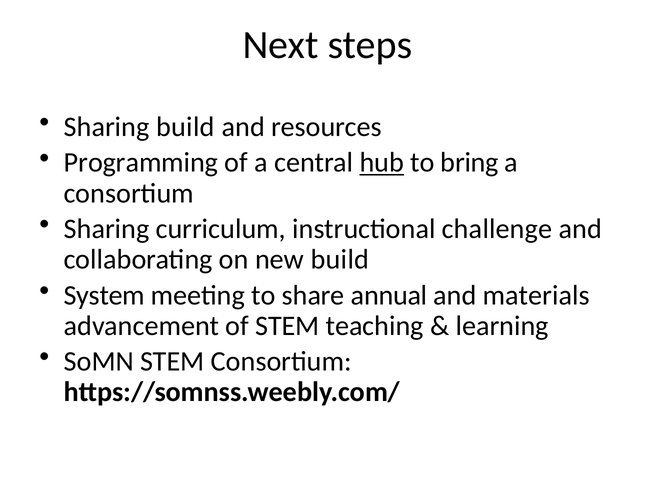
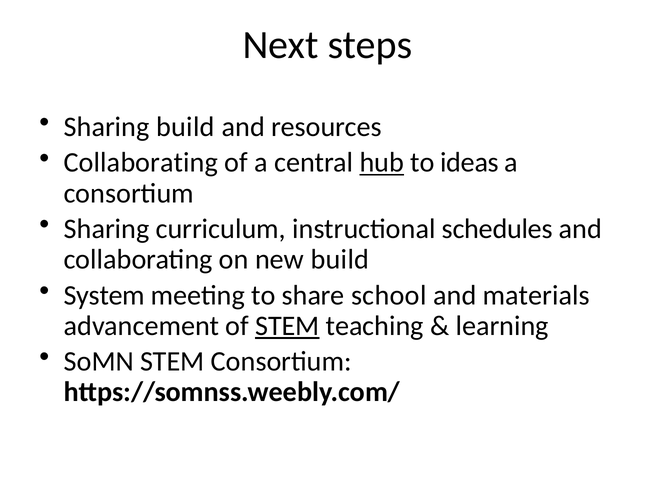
Programming at (141, 162): Programming -> Collaborating
bring: bring -> ideas
challenge: challenge -> schedules
annual: annual -> school
STEM at (287, 325) underline: none -> present
